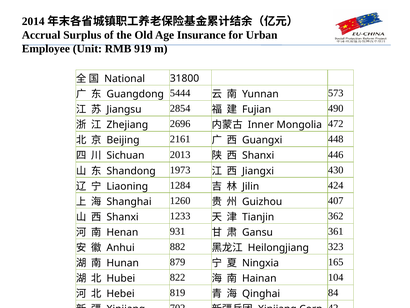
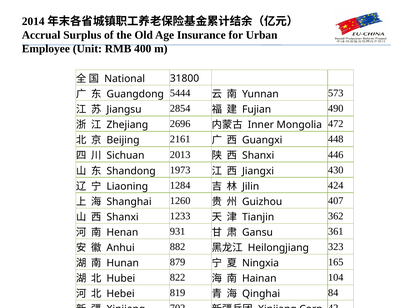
919: 919 -> 400
